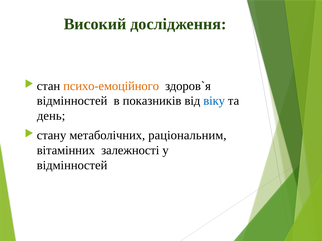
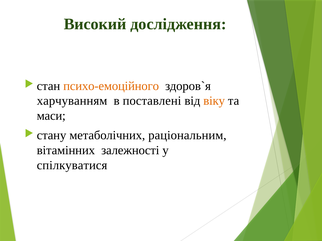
відмінностей at (72, 101): відмінностей -> харчуванням
показників: показників -> поставлені
віку colour: blue -> orange
день: день -> маси
відмінностей at (72, 166): відмінностей -> спілкуватися
